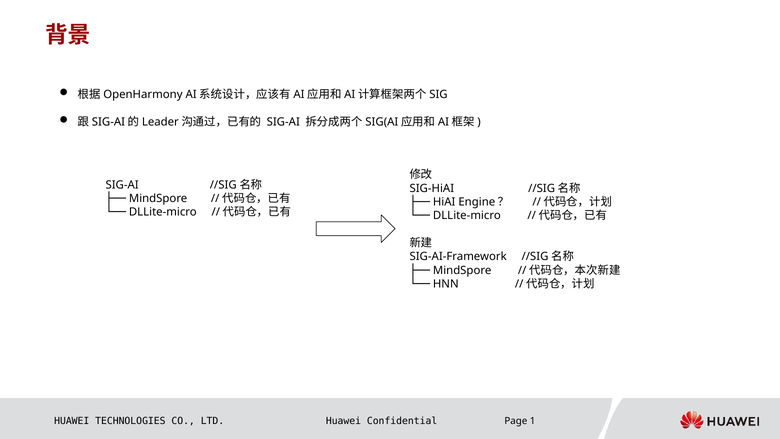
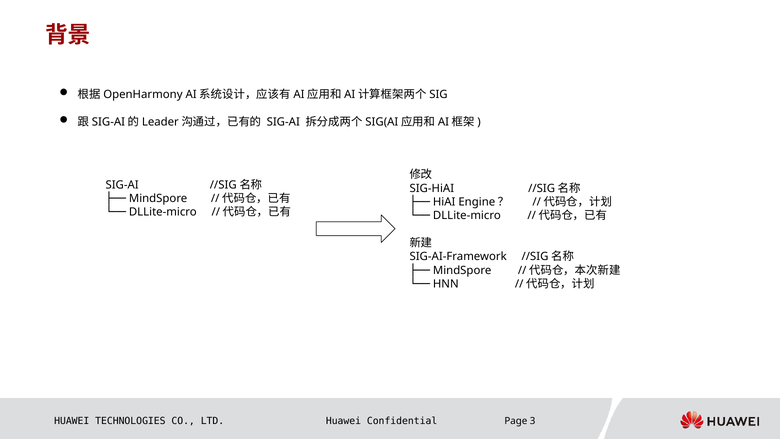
1: 1 -> 3
